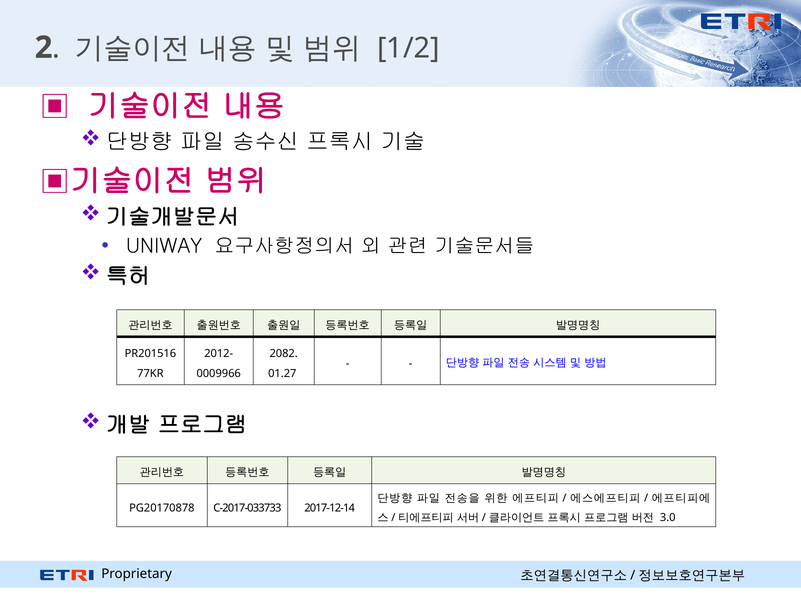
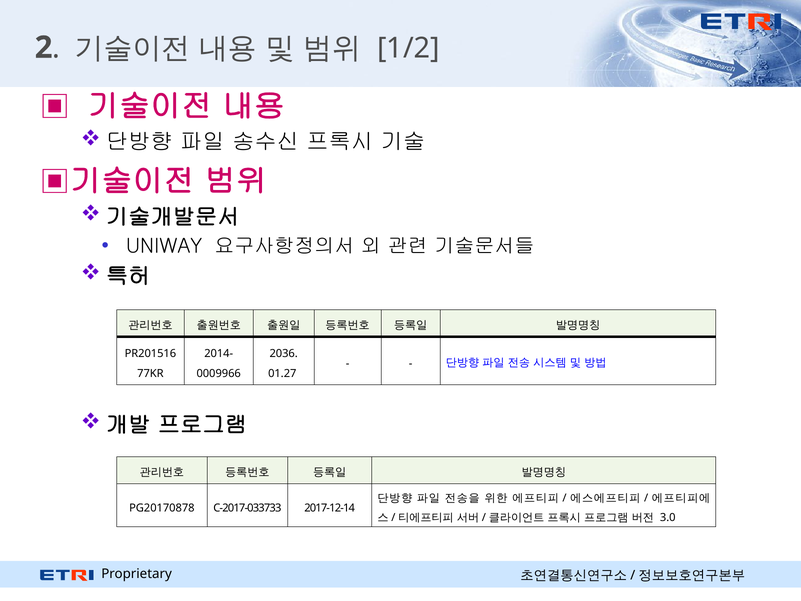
2012-: 2012- -> 2014-
2082: 2082 -> 2036
